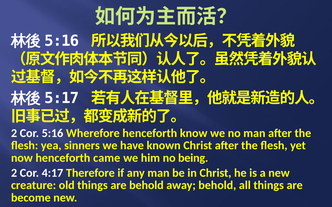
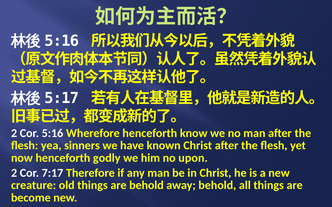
came: came -> godly
being: being -> upon
4:17: 4:17 -> 7:17
